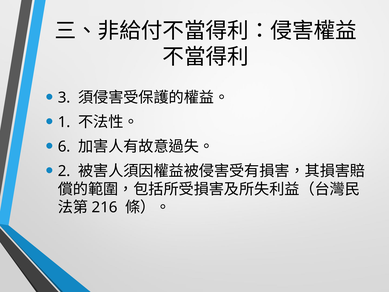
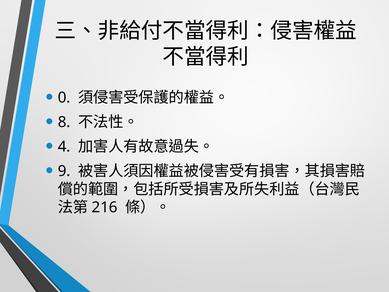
3: 3 -> 0
1: 1 -> 8
6: 6 -> 4
2: 2 -> 9
